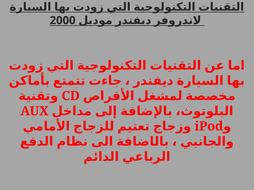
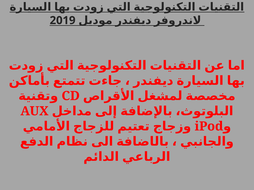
2000: 2000 -> 2019
